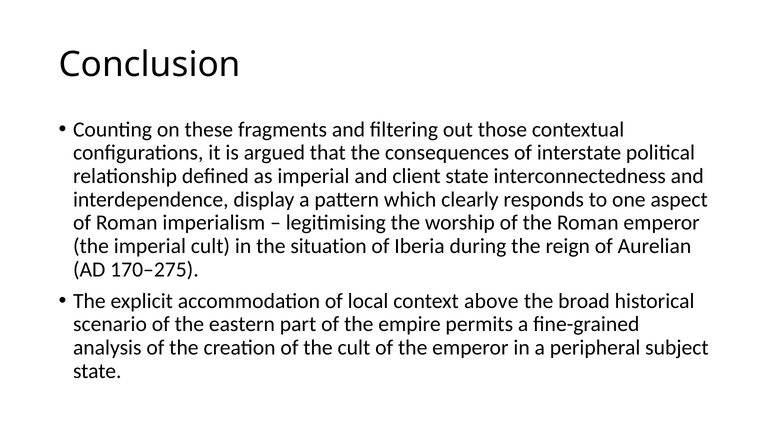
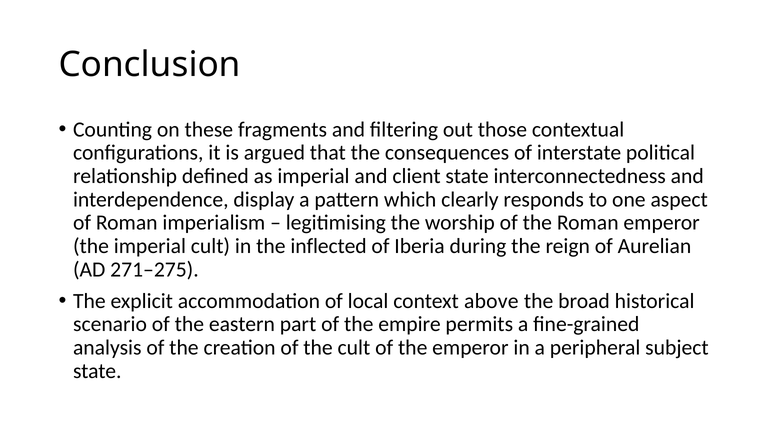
situation: situation -> inflected
170–275: 170–275 -> 271–275
